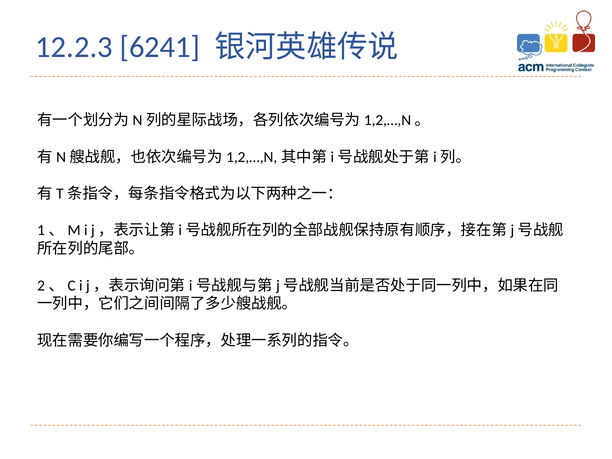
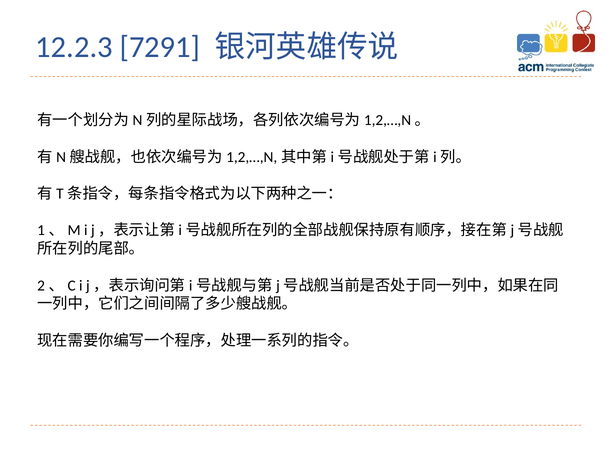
6241: 6241 -> 7291
